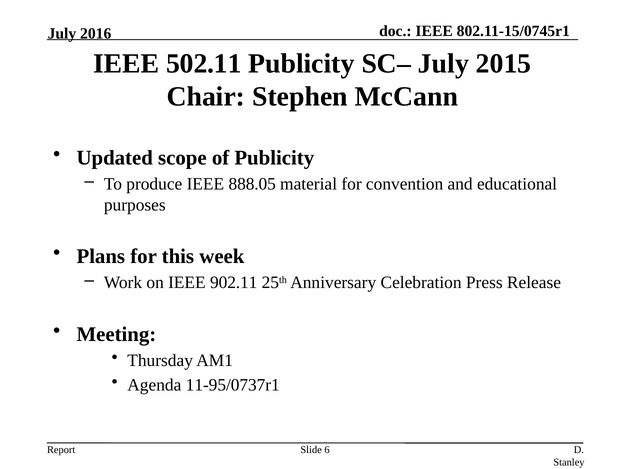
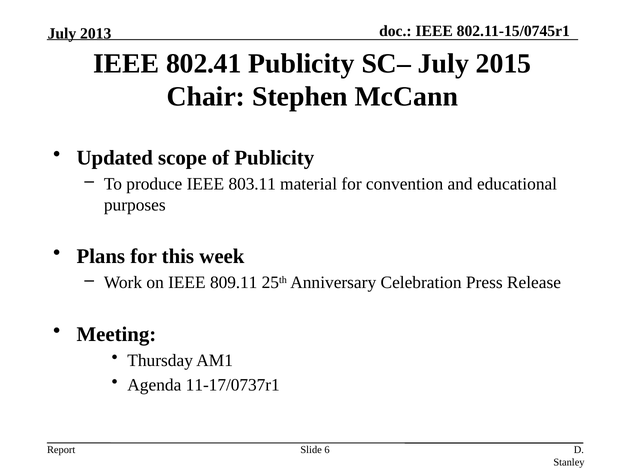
2016: 2016 -> 2013
502.11: 502.11 -> 802.41
888.05: 888.05 -> 803.11
902.11: 902.11 -> 809.11
11-95/0737r1: 11-95/0737r1 -> 11-17/0737r1
